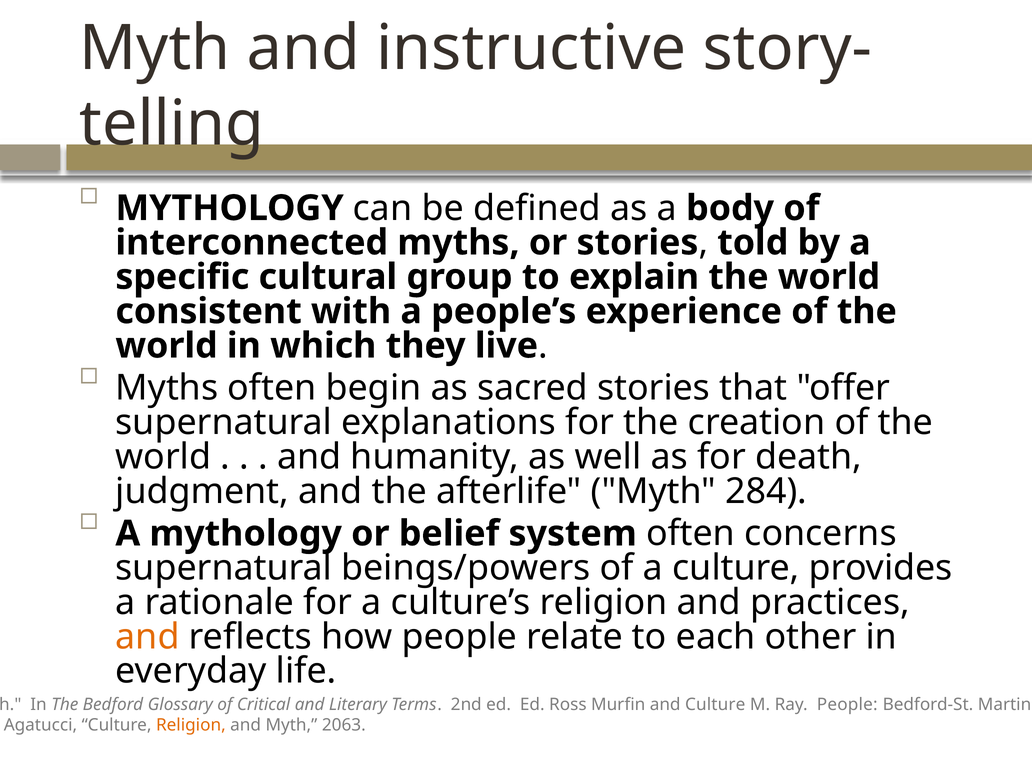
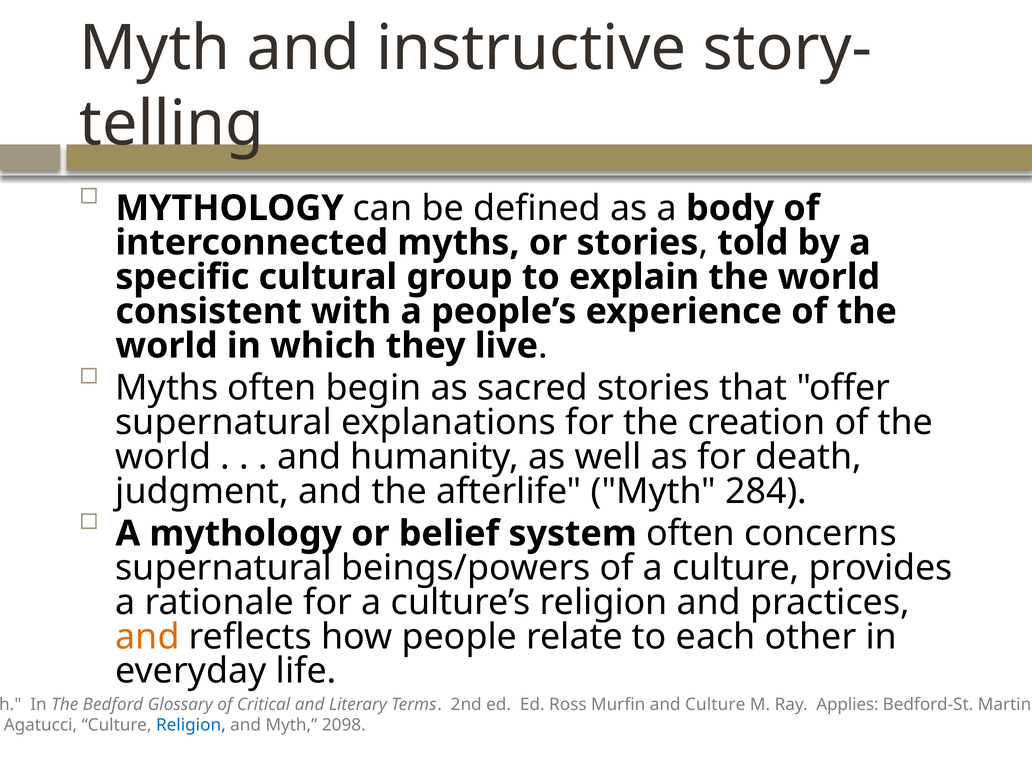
Ray People: People -> Applies
Religion at (191, 725) colour: orange -> blue
2063: 2063 -> 2098
